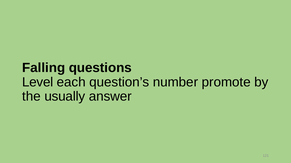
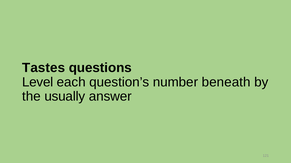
Falling: Falling -> Tastes
promote: promote -> beneath
